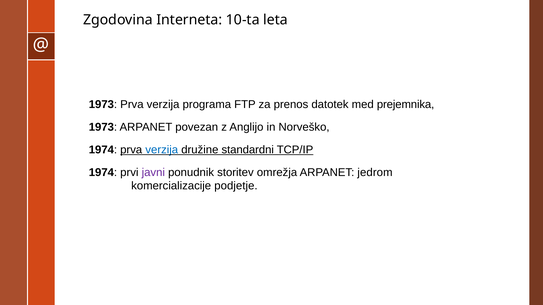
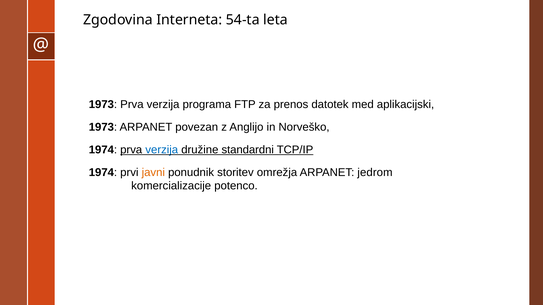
10-ta: 10-ta -> 54-ta
prejemnika: prejemnika -> aplikacijski
javni colour: purple -> orange
podjetje: podjetje -> potenco
